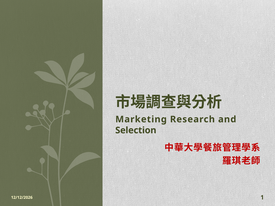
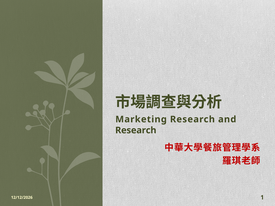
Selection at (136, 130): Selection -> Research
